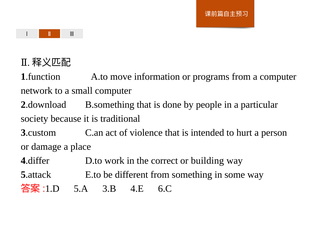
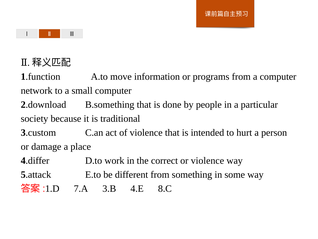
or building: building -> violence
5.A: 5.A -> 7.A
6.C: 6.C -> 8.C
